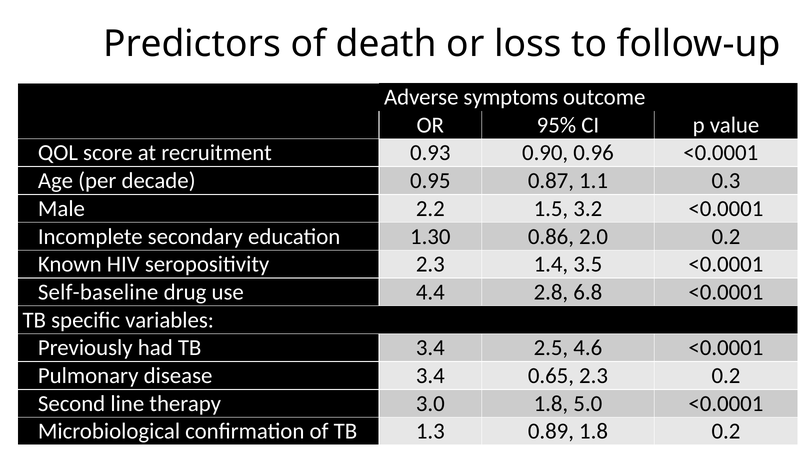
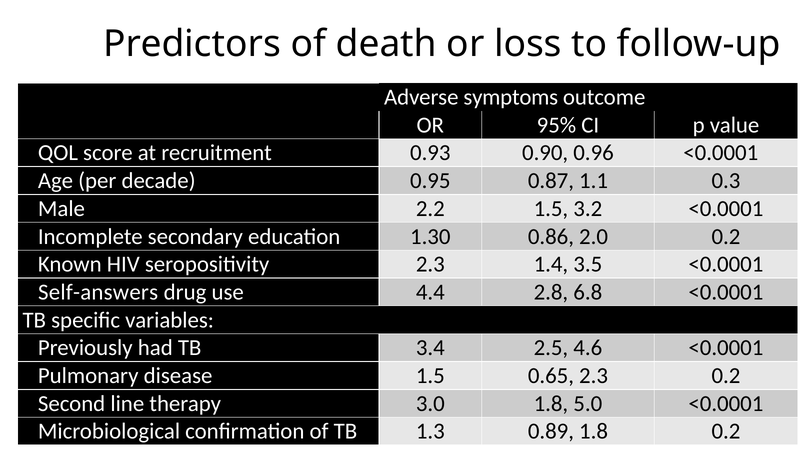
Self-baseline: Self-baseline -> Self-answers
disease 3.4: 3.4 -> 1.5
